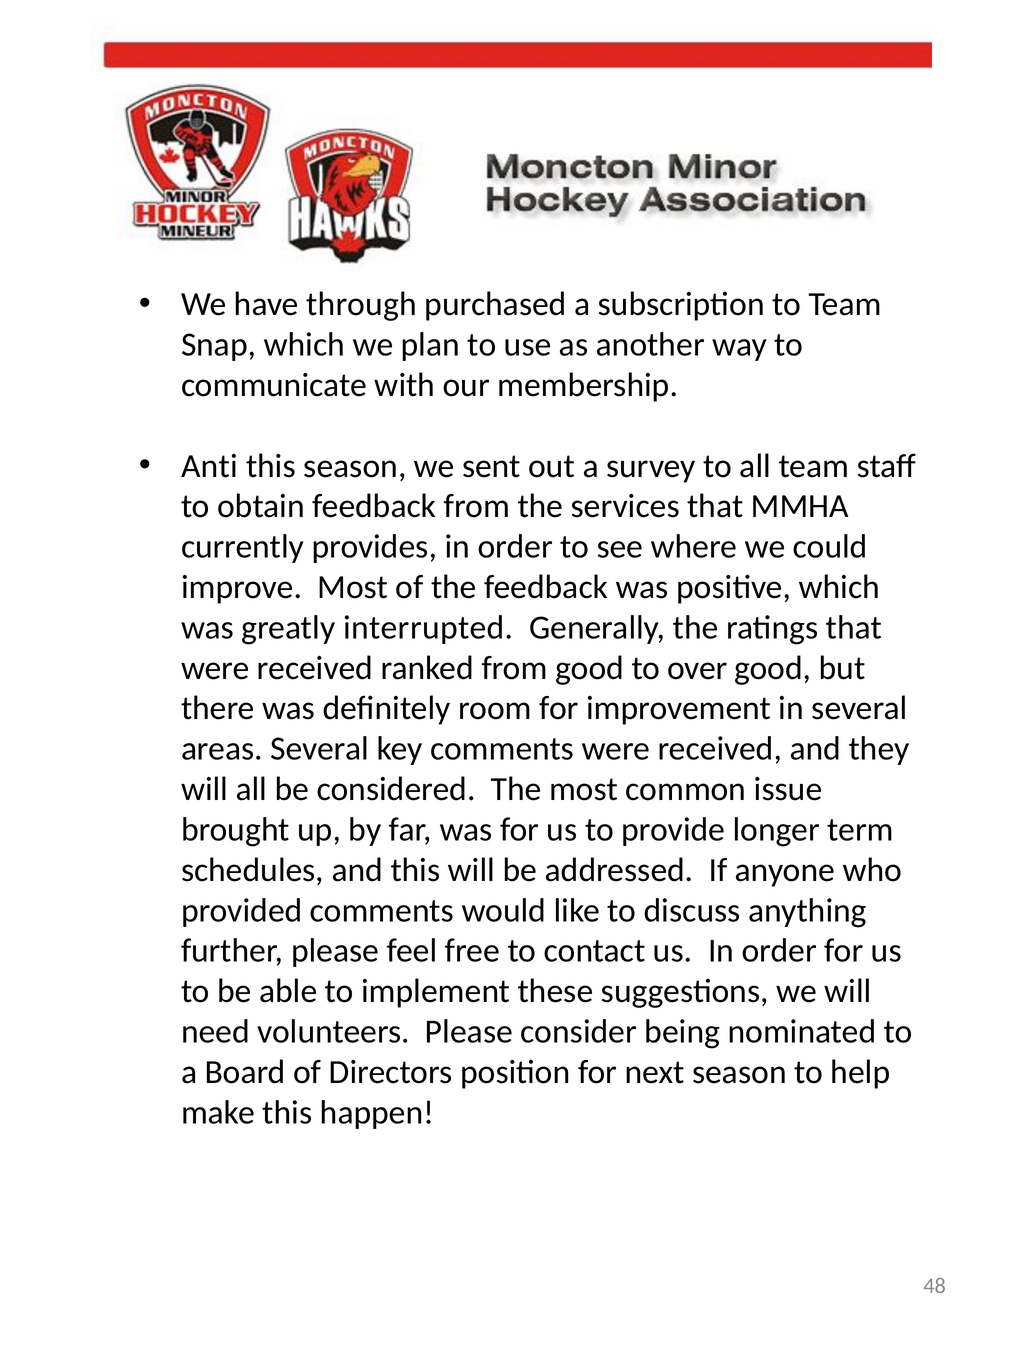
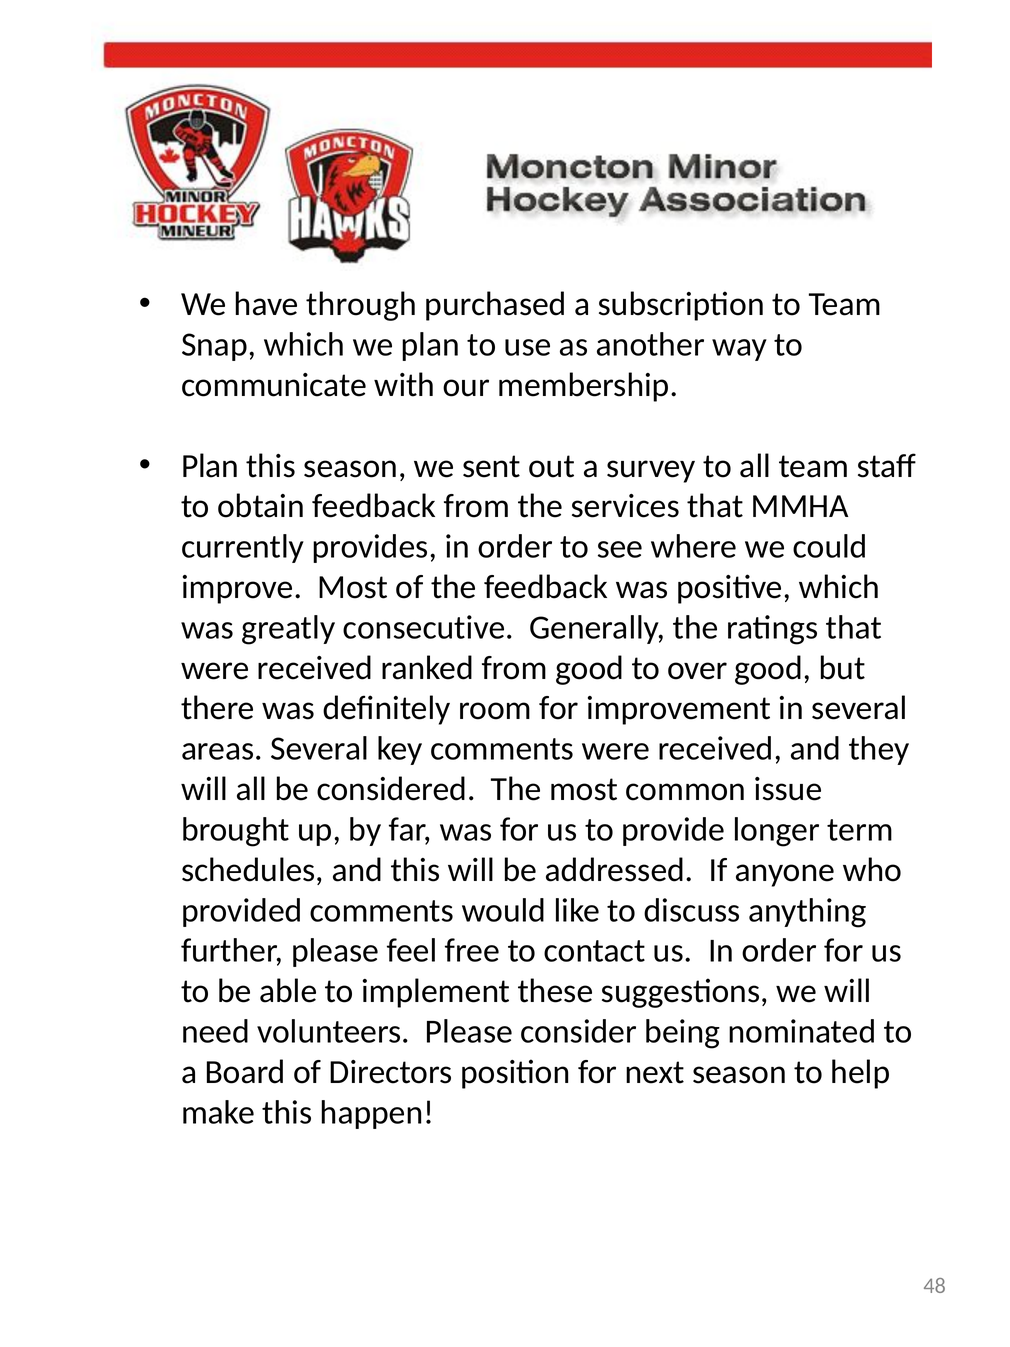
Anti at (210, 466): Anti -> Plan
interrupted: interrupted -> consecutive
